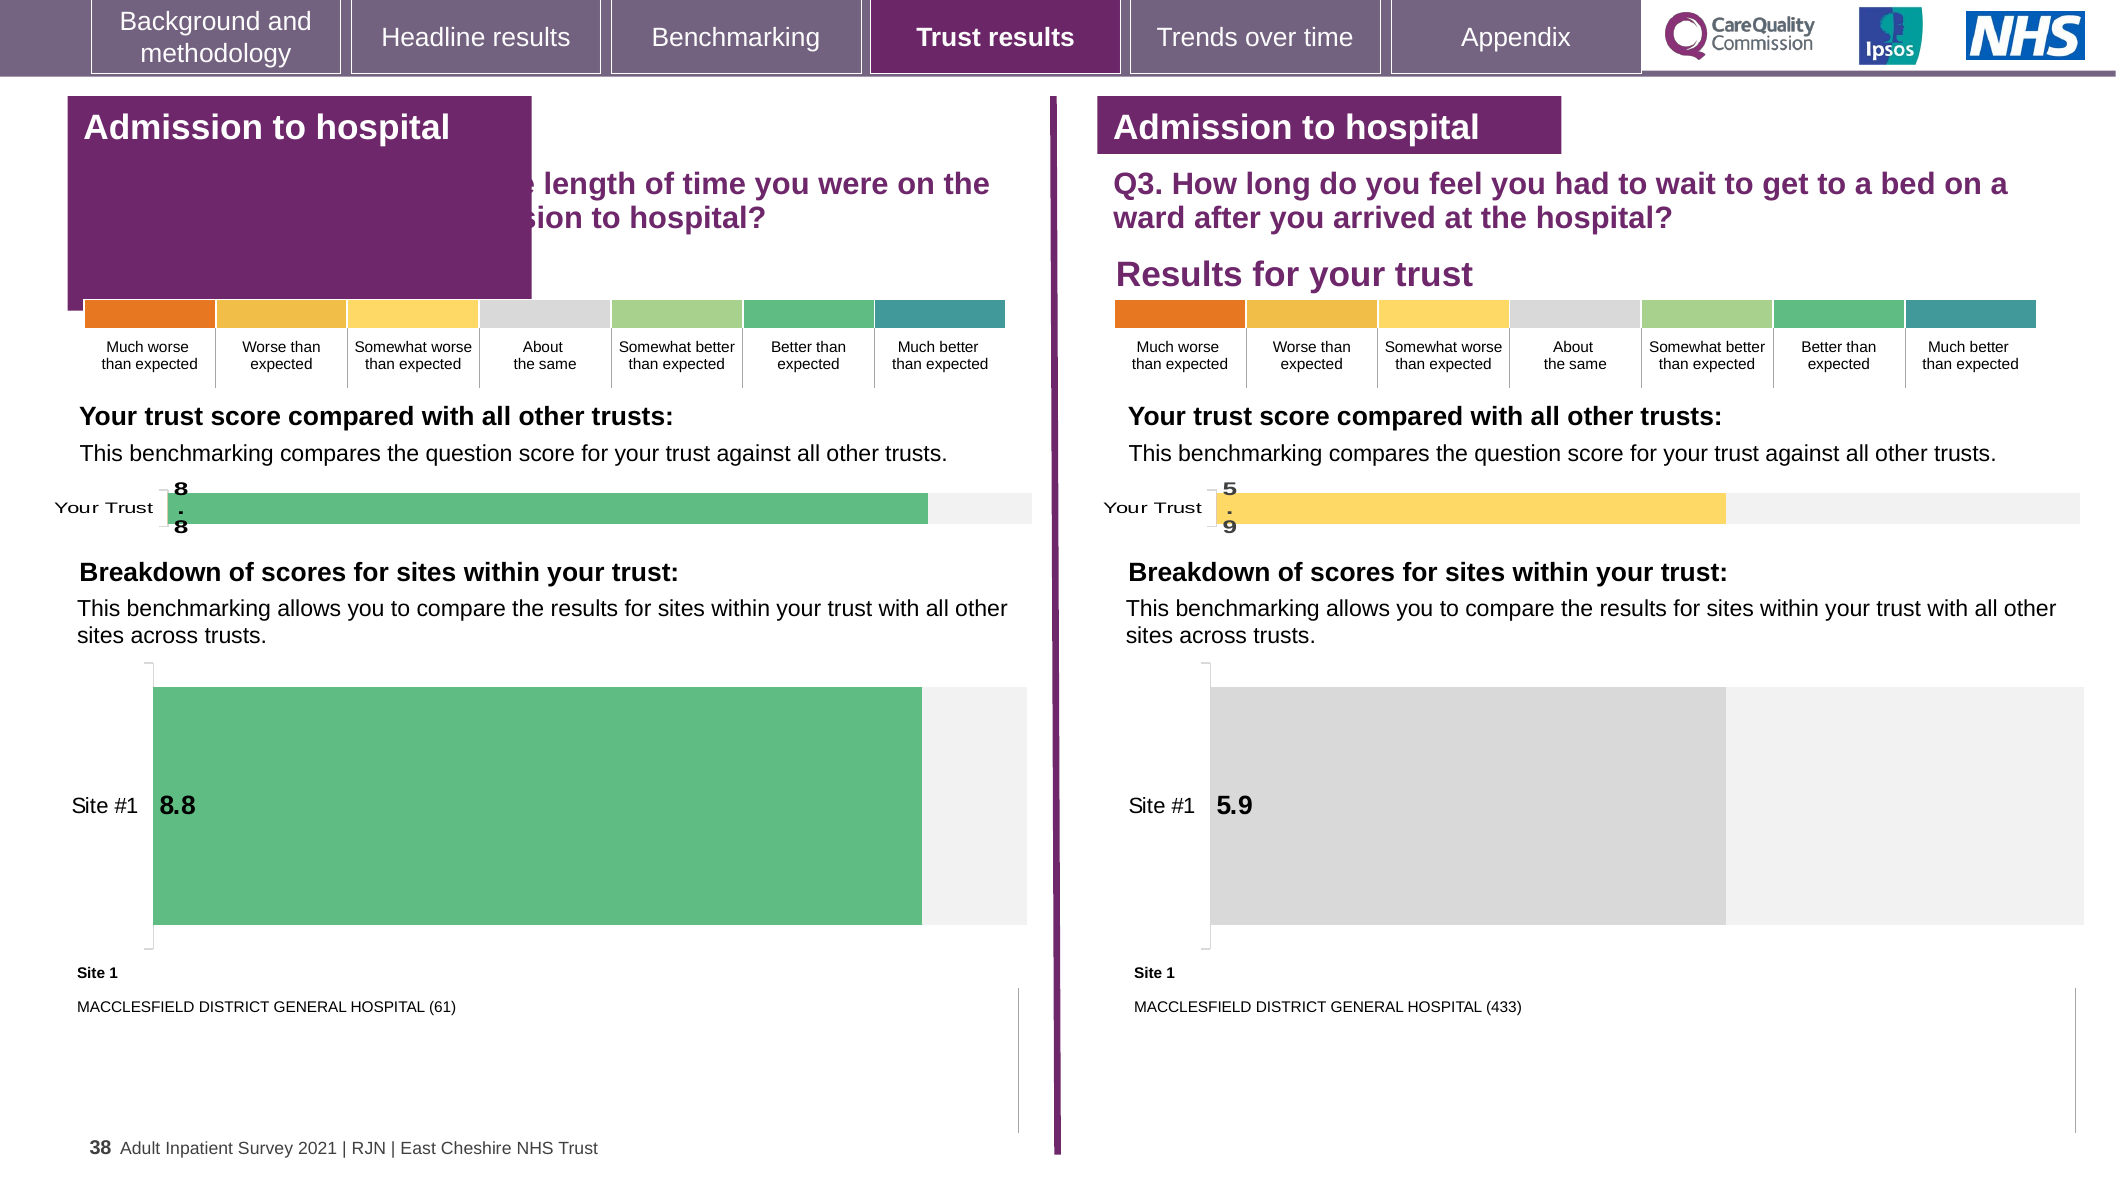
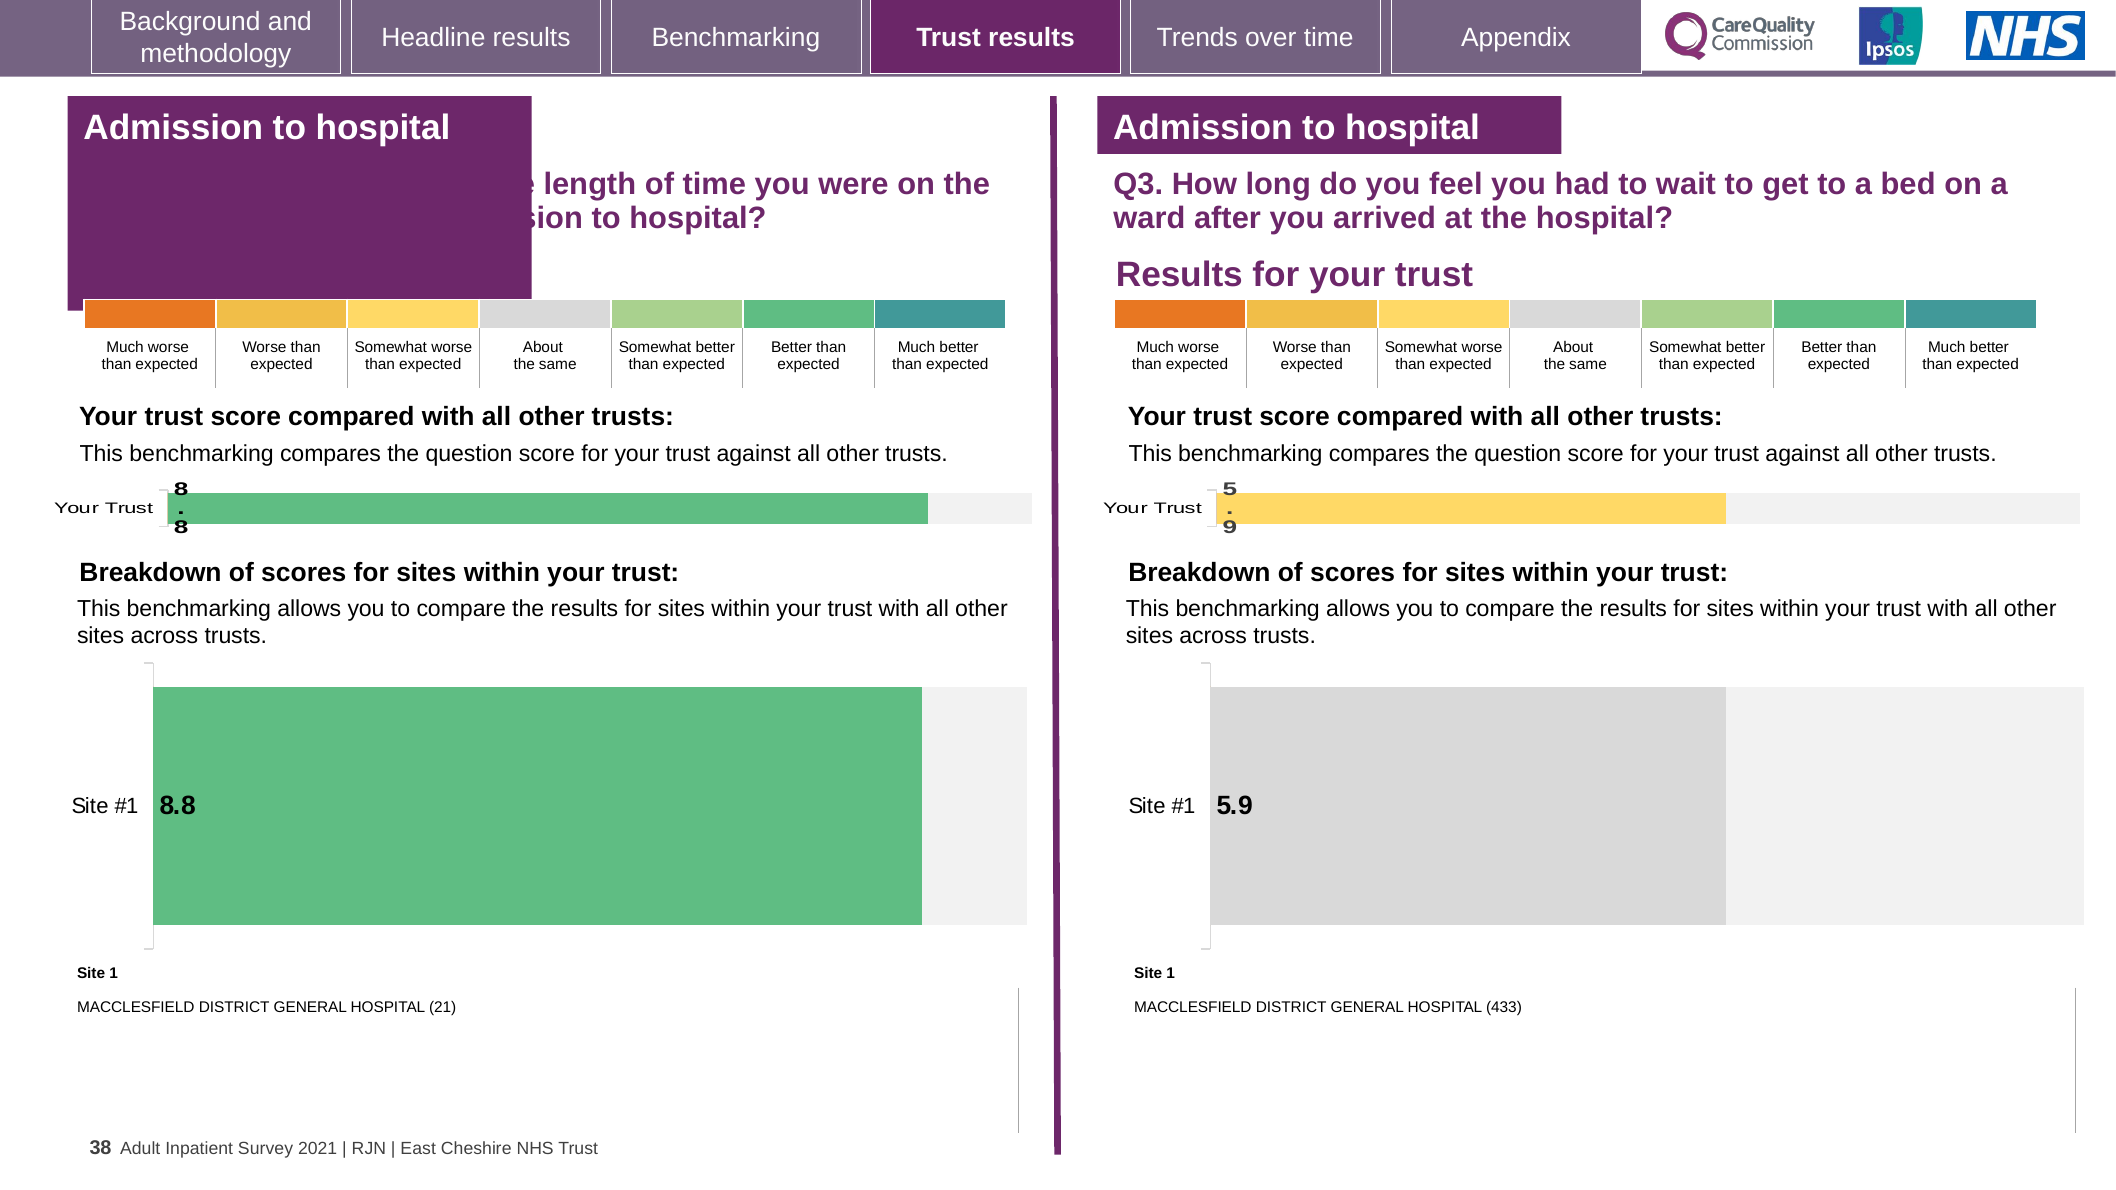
61: 61 -> 21
